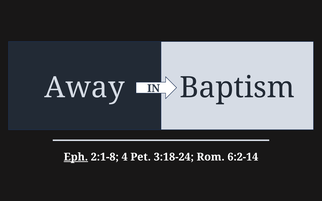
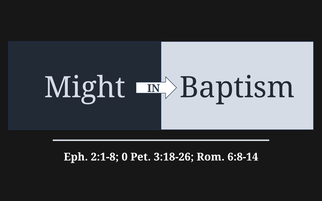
Away: Away -> Might
Eph underline: present -> none
4: 4 -> 0
3:18-24: 3:18-24 -> 3:18-26
6:2-14: 6:2-14 -> 6:8-14
